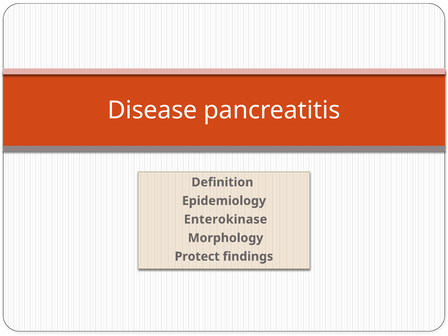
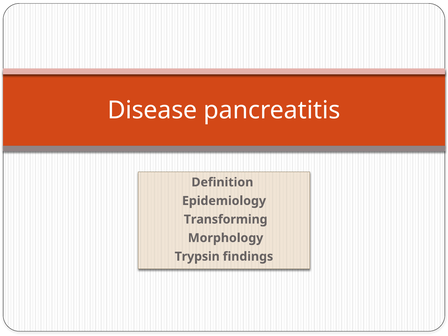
Enterokinase: Enterokinase -> Transforming
Protect: Protect -> Trypsin
